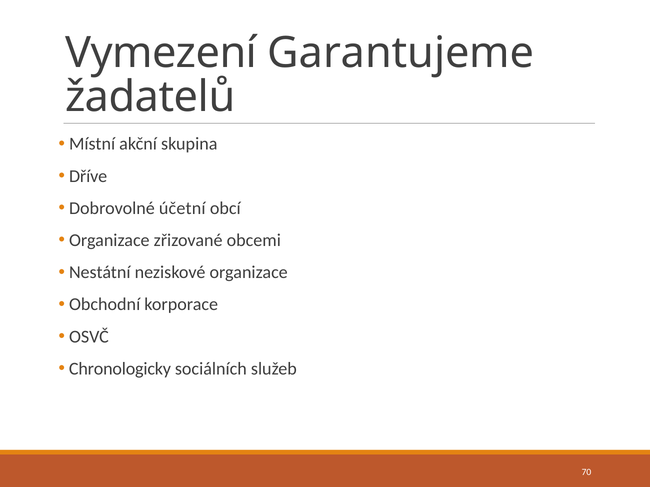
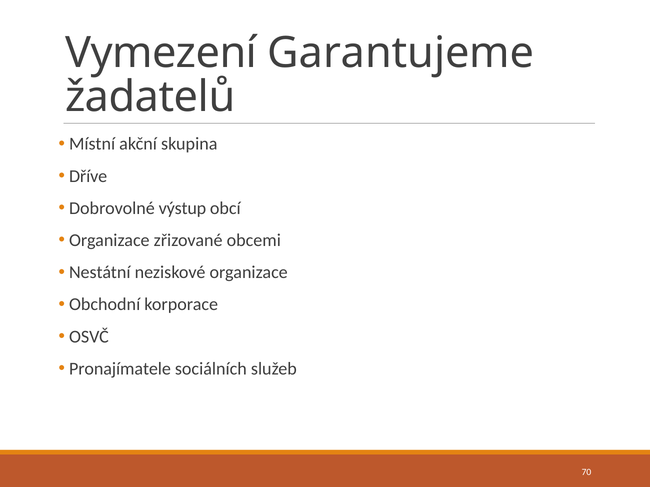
účetní: účetní -> výstup
Chronologicky: Chronologicky -> Pronajímatele
